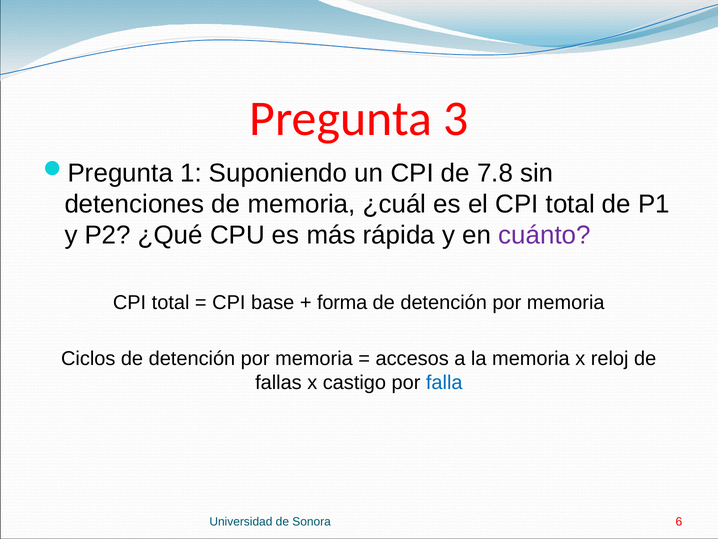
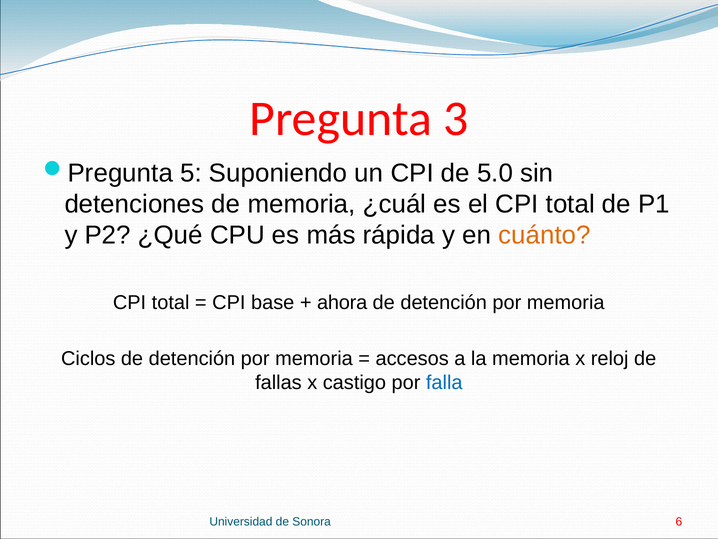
1: 1 -> 5
7.8: 7.8 -> 5.0
cuánto colour: purple -> orange
forma: forma -> ahora
